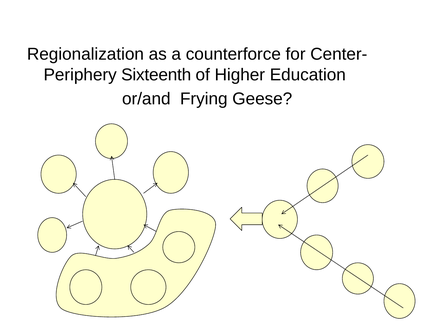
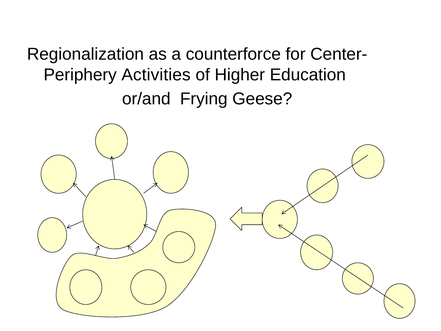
Sixteenth: Sixteenth -> Activities
